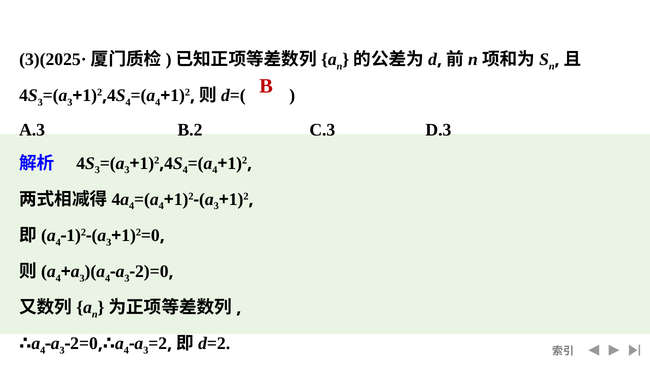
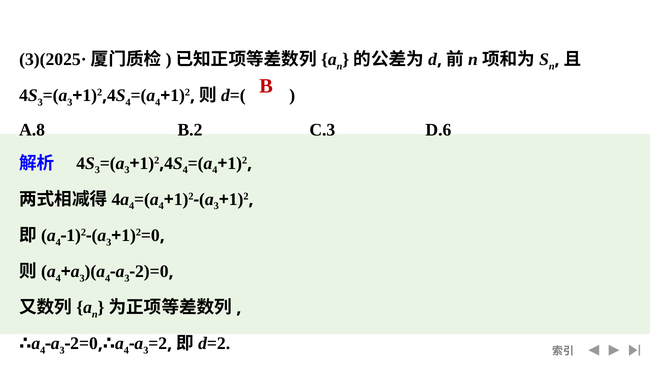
A.3: A.3 -> A.8
D.3: D.3 -> D.6
